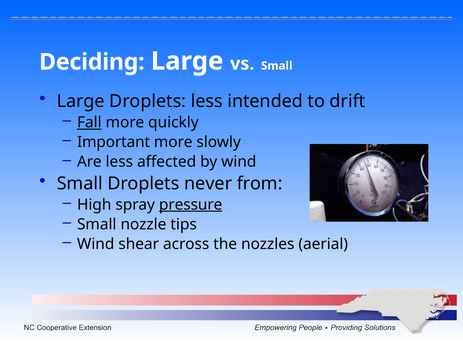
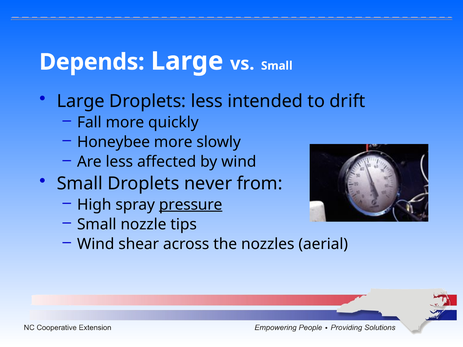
Deciding: Deciding -> Depends
Fall underline: present -> none
Important: Important -> Honeybee
